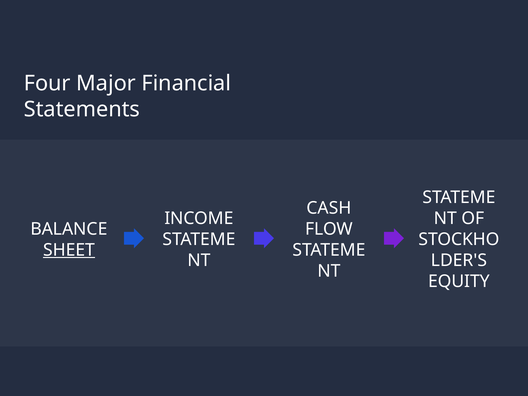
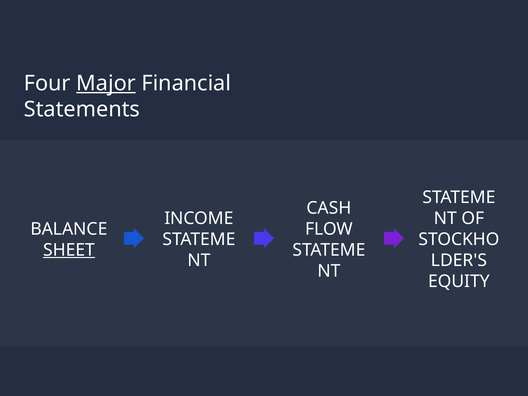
Major underline: none -> present
